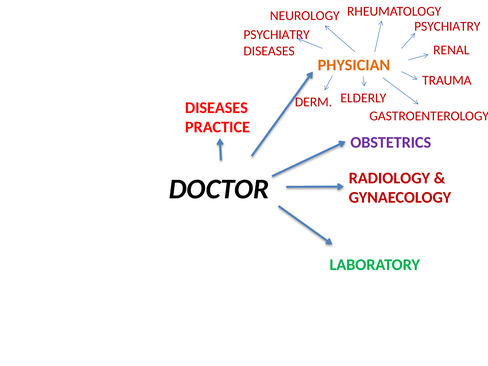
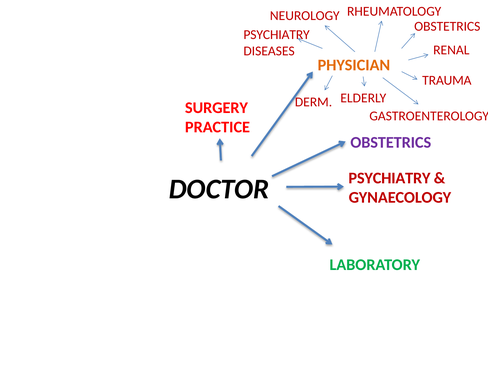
PSYCHIATRY at (447, 26): PSYCHIATRY -> OBSTETRICS
DISEASES at (216, 108): DISEASES -> SURGERY
DOCTOR RADIOLOGY: RADIOLOGY -> PSYCHIATRY
